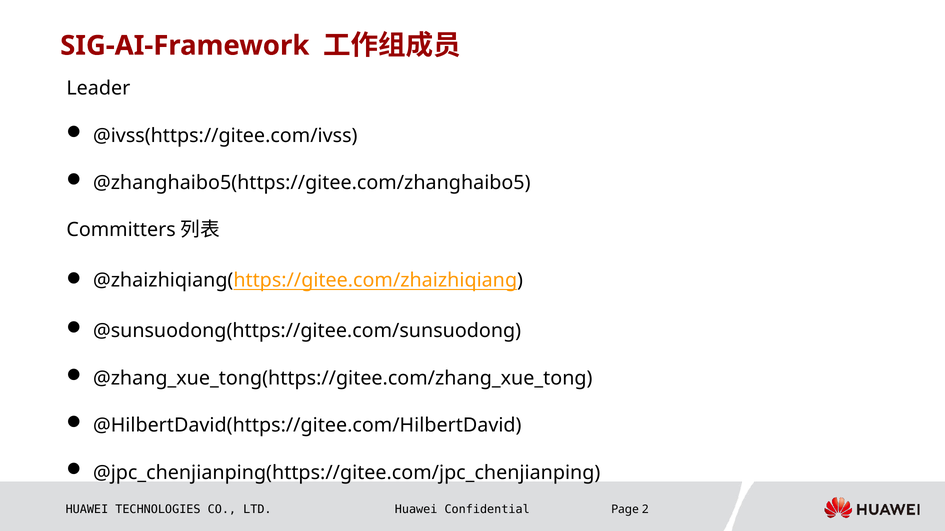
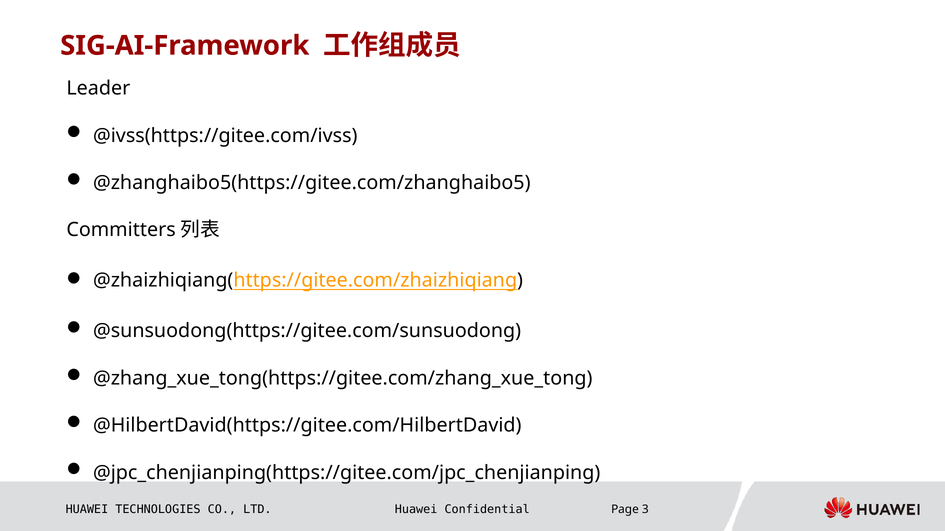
2: 2 -> 3
